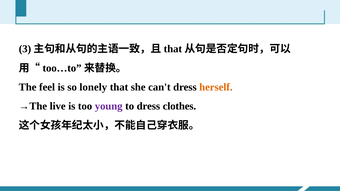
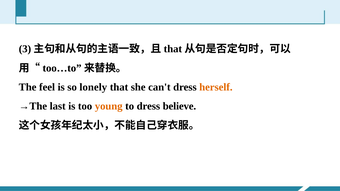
live: live -> last
young colour: purple -> orange
clothes: clothes -> believe
